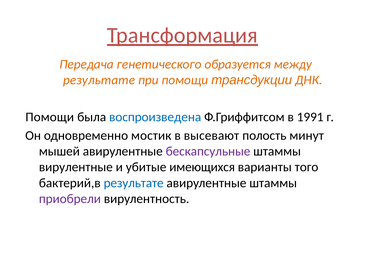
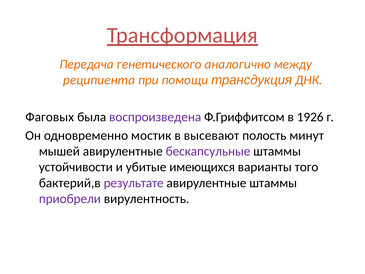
образуется: образуется -> аналогично
результате at (99, 80): результате -> реципиента
трансдукции: трансдукции -> трансдукция
Помощи at (50, 117): Помощи -> Фаговых
воспроизведена colour: blue -> purple
1991: 1991 -> 1926
вирулентные: вирулентные -> устойчивости
результате at (134, 183) colour: blue -> purple
